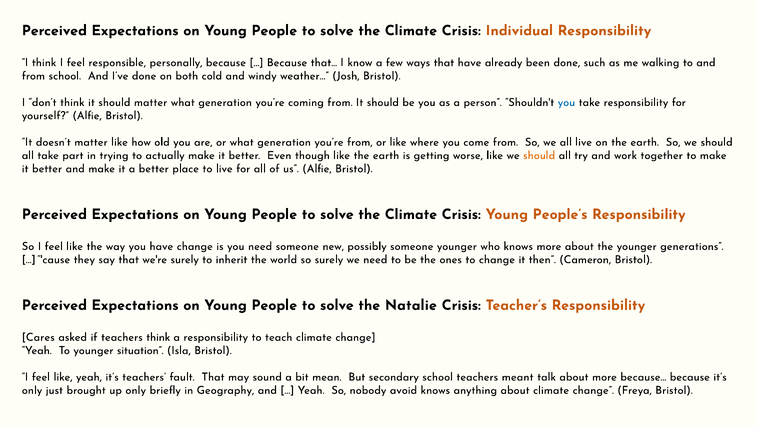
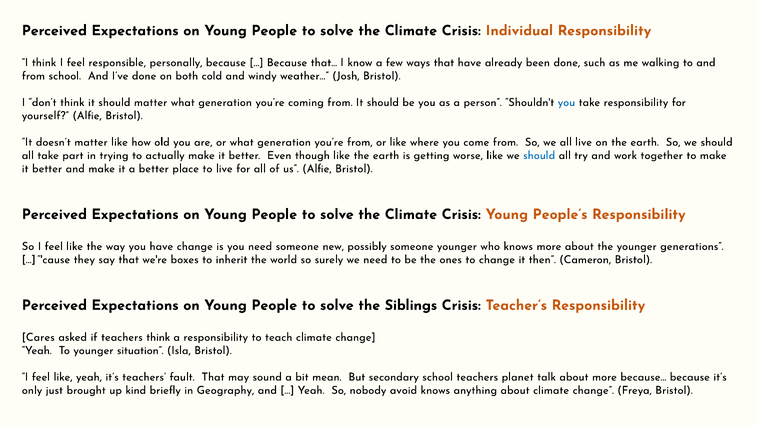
should at (539, 155) colour: orange -> blue
we're surely: surely -> boxes
Natalie: Natalie -> Siblings
meant: meant -> planet
up only: only -> kind
